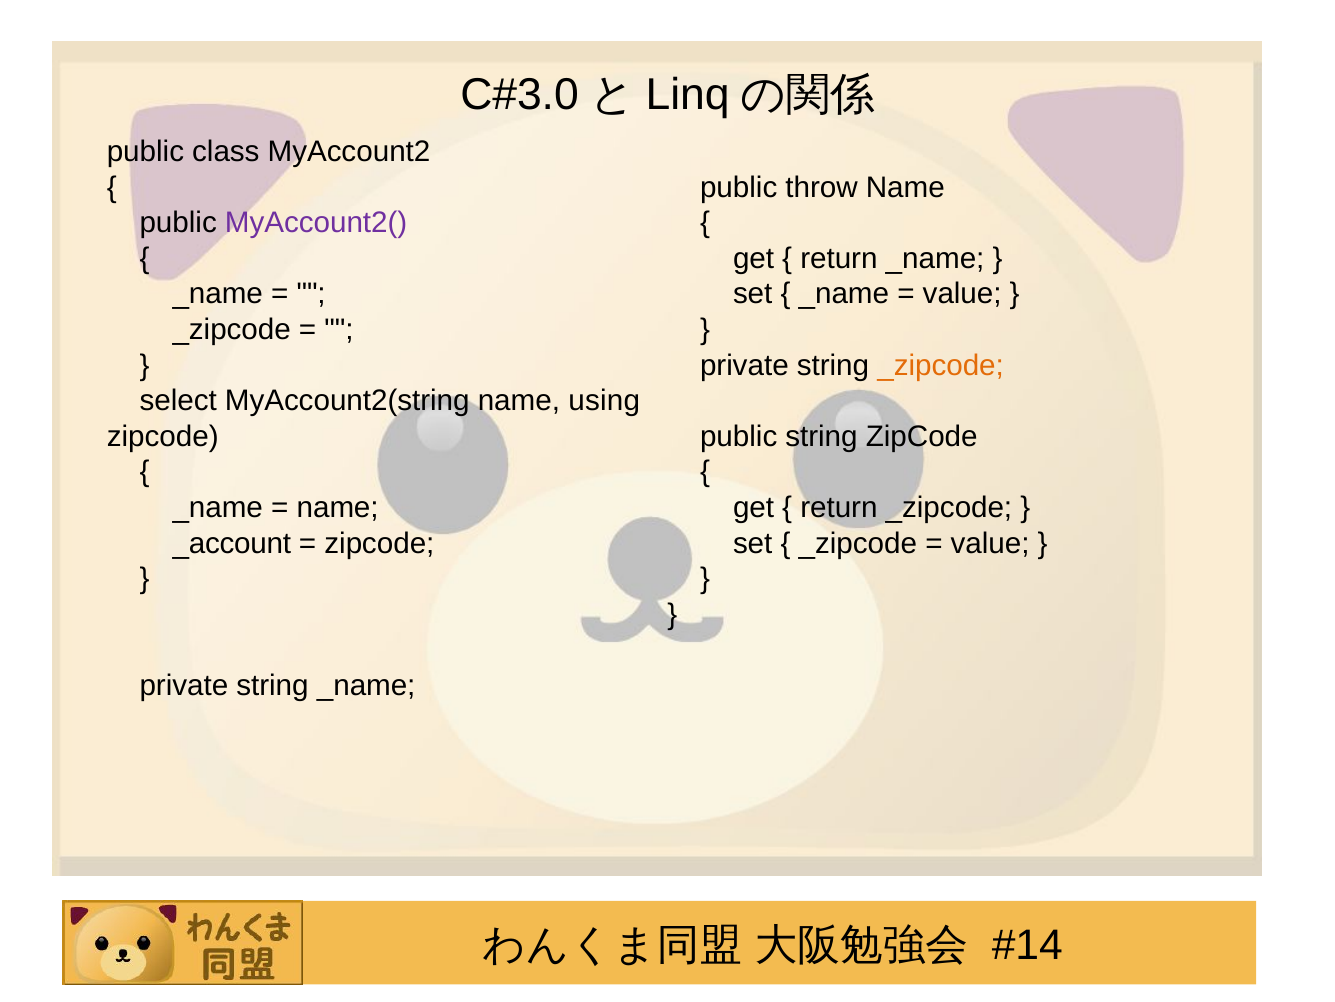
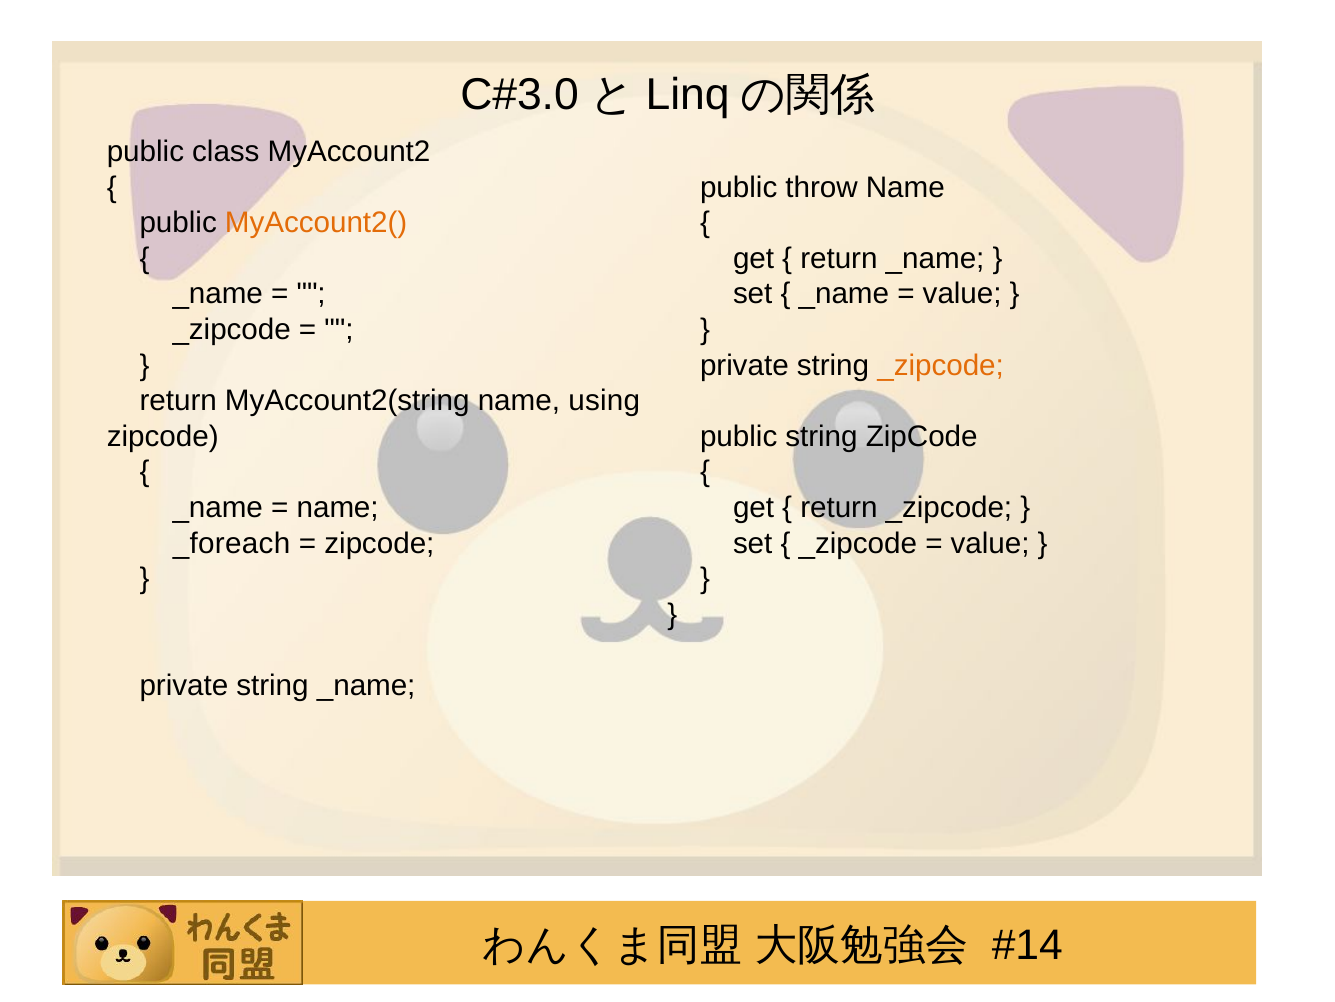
MyAccount2( colour: purple -> orange
select at (178, 401): select -> return
_account: _account -> _foreach
